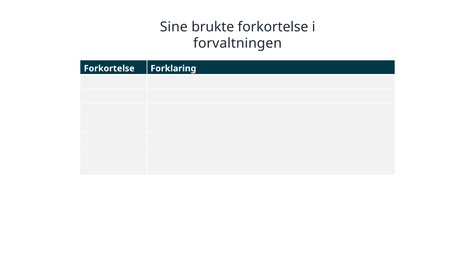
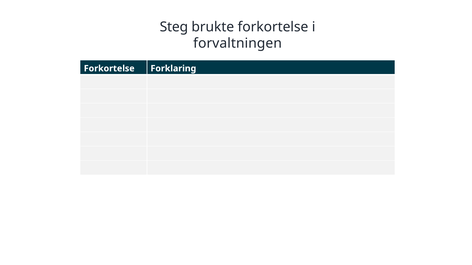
Sine: Sine -> Steg
